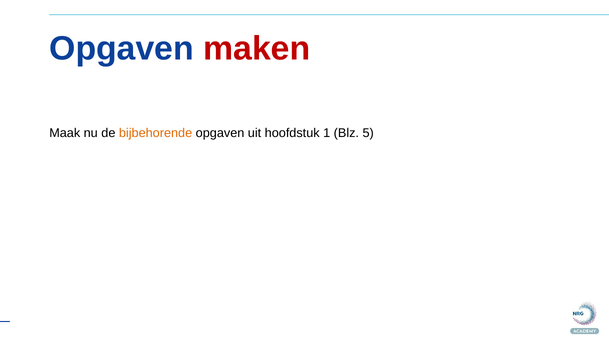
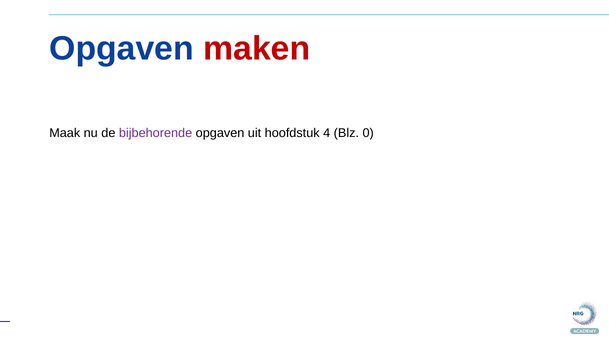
bijbehorende colour: orange -> purple
1: 1 -> 4
5: 5 -> 0
